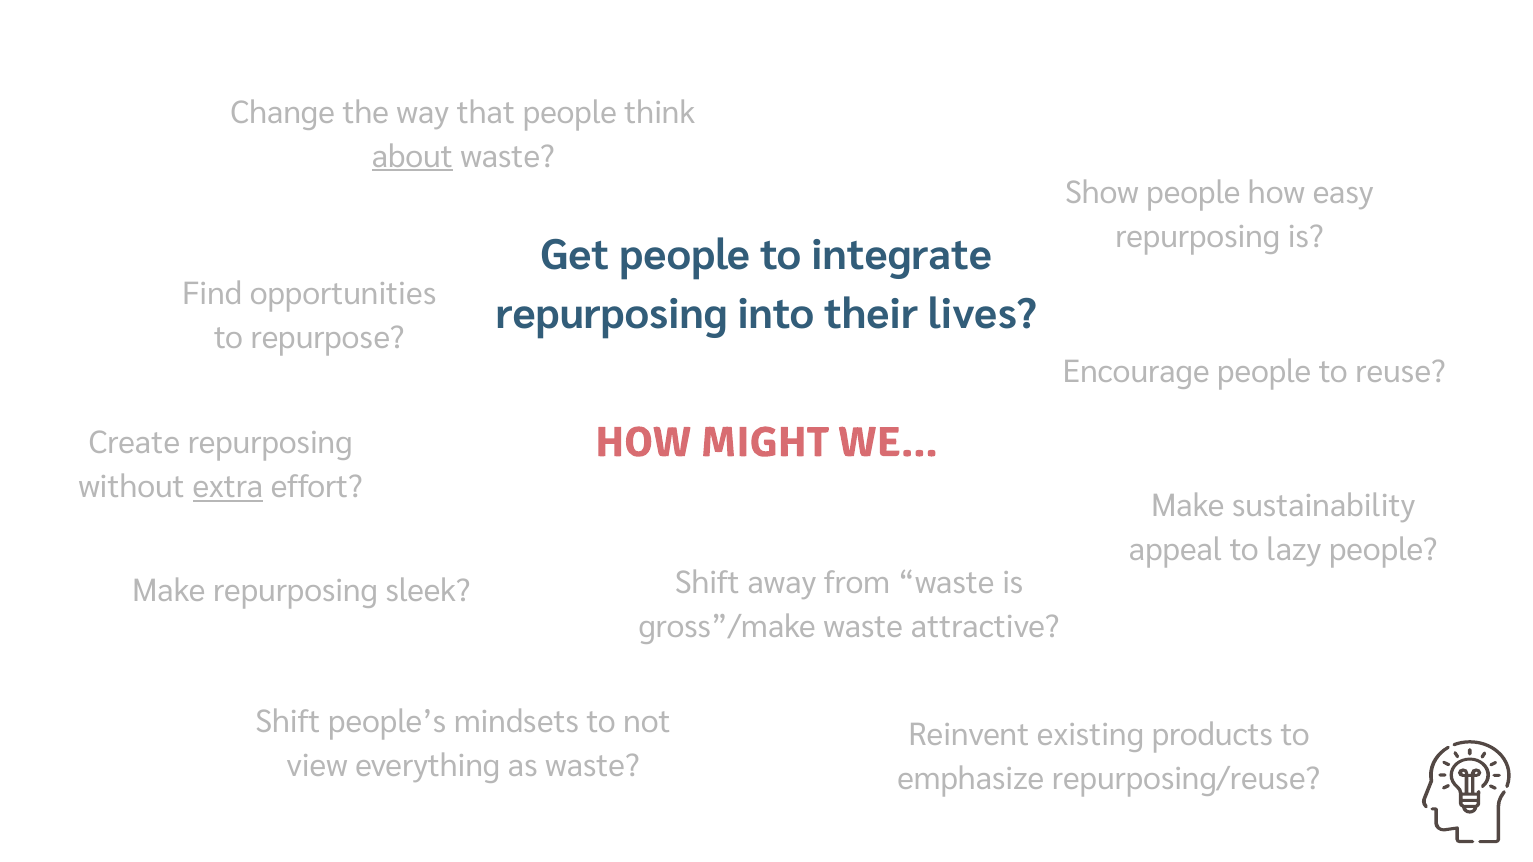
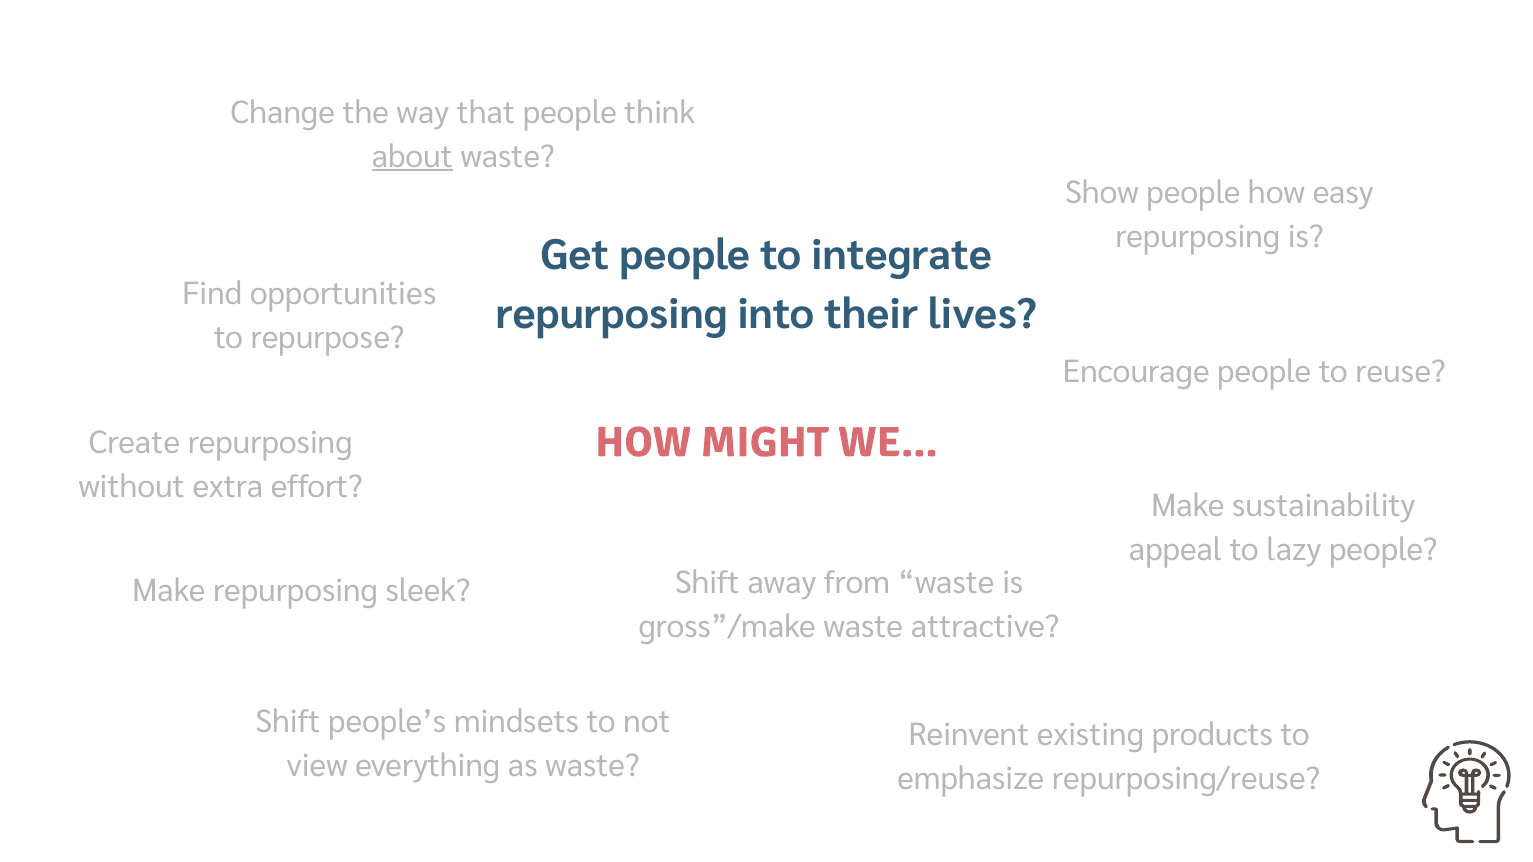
extra underline: present -> none
